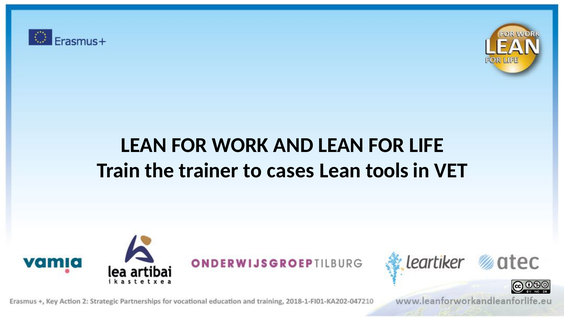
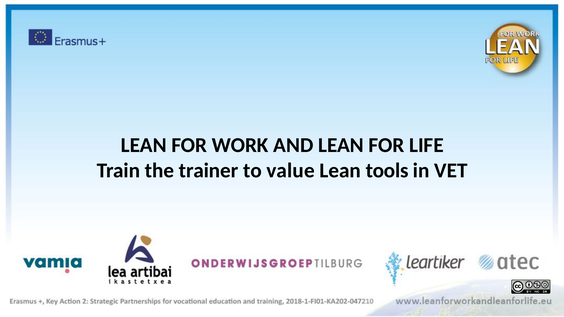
cases: cases -> value
